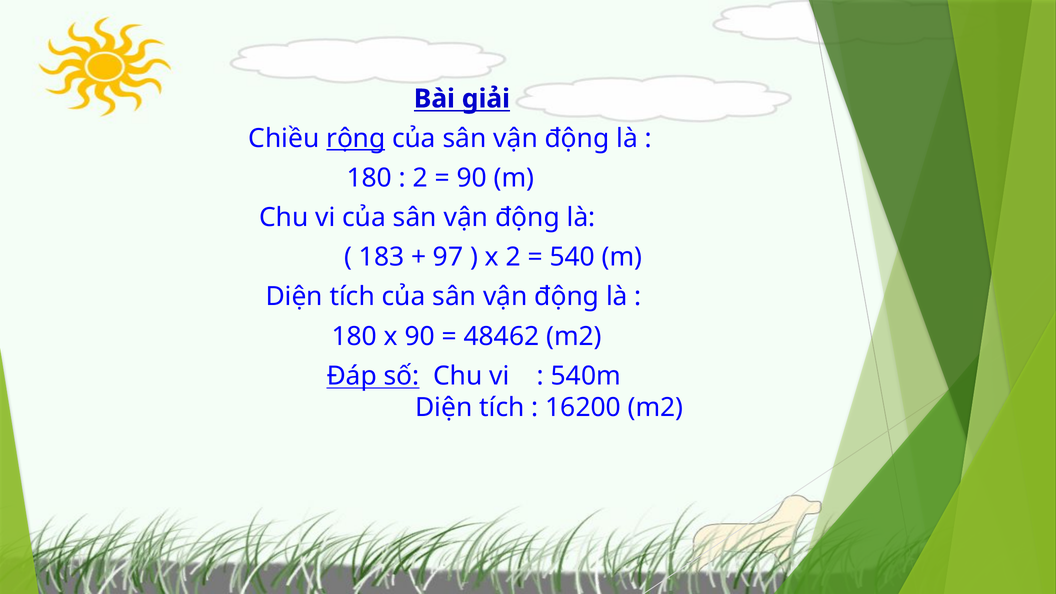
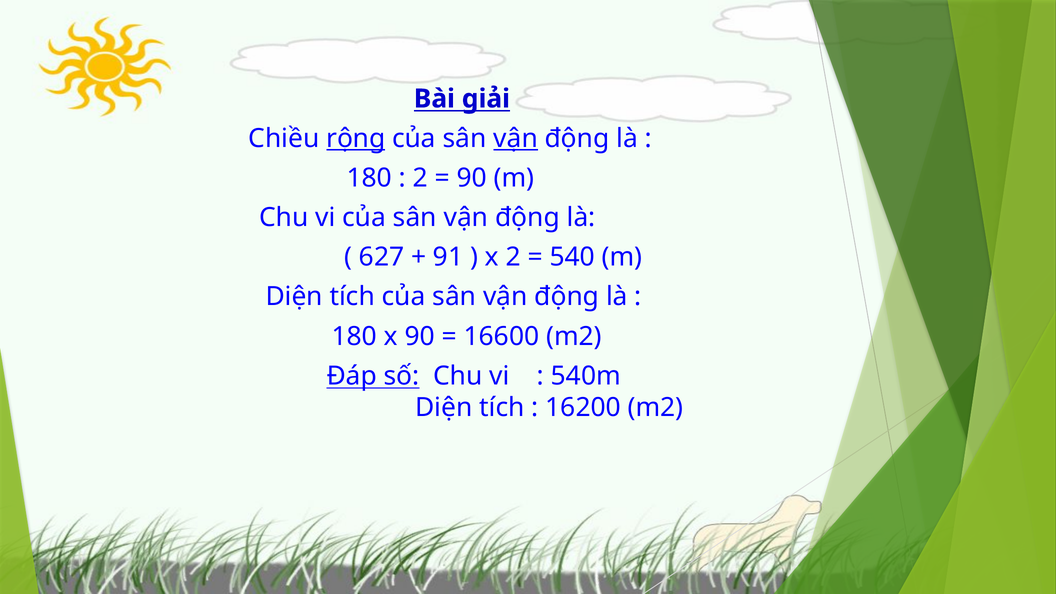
vận at (516, 138) underline: none -> present
183: 183 -> 627
97: 97 -> 91
48462: 48462 -> 16600
